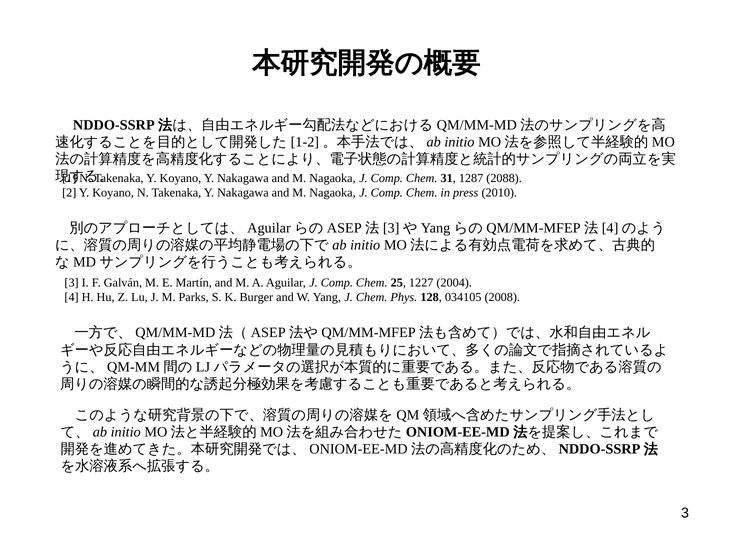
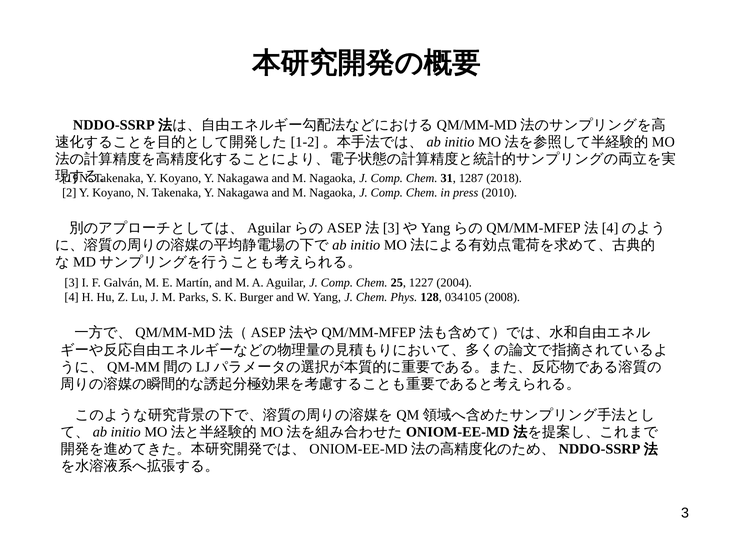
2088: 2088 -> 2018
